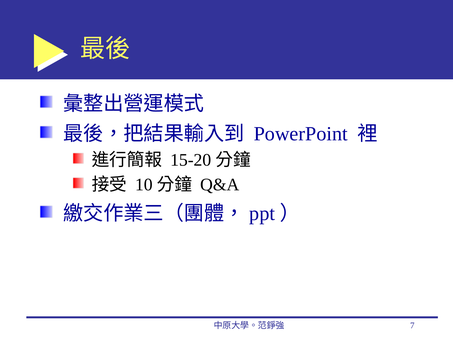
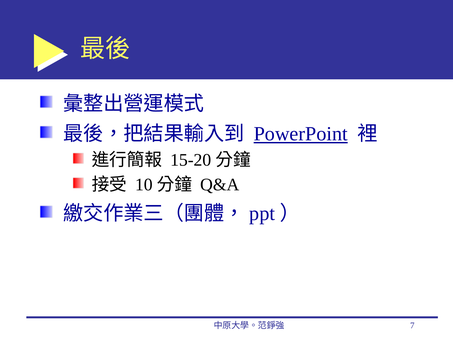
PowerPoint underline: none -> present
